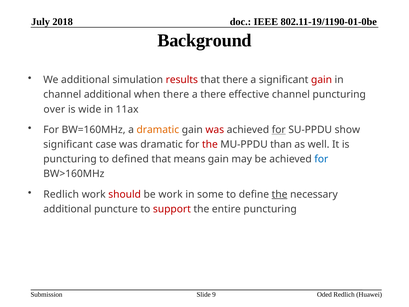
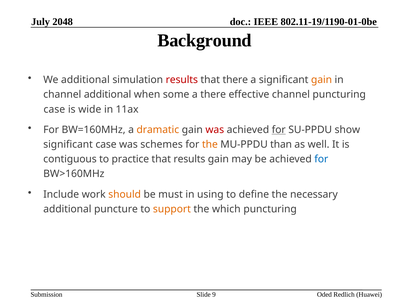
2018: 2018 -> 2048
gain at (322, 80) colour: red -> orange
when there: there -> some
over at (54, 109): over -> case
was dramatic: dramatic -> schemes
the at (210, 144) colour: red -> orange
puncturing at (70, 159): puncturing -> contiguous
defined: defined -> practice
that means: means -> results
Redlich at (61, 194): Redlich -> Include
should colour: red -> orange
be work: work -> must
some: some -> using
the at (280, 194) underline: present -> none
support colour: red -> orange
entire: entire -> which
